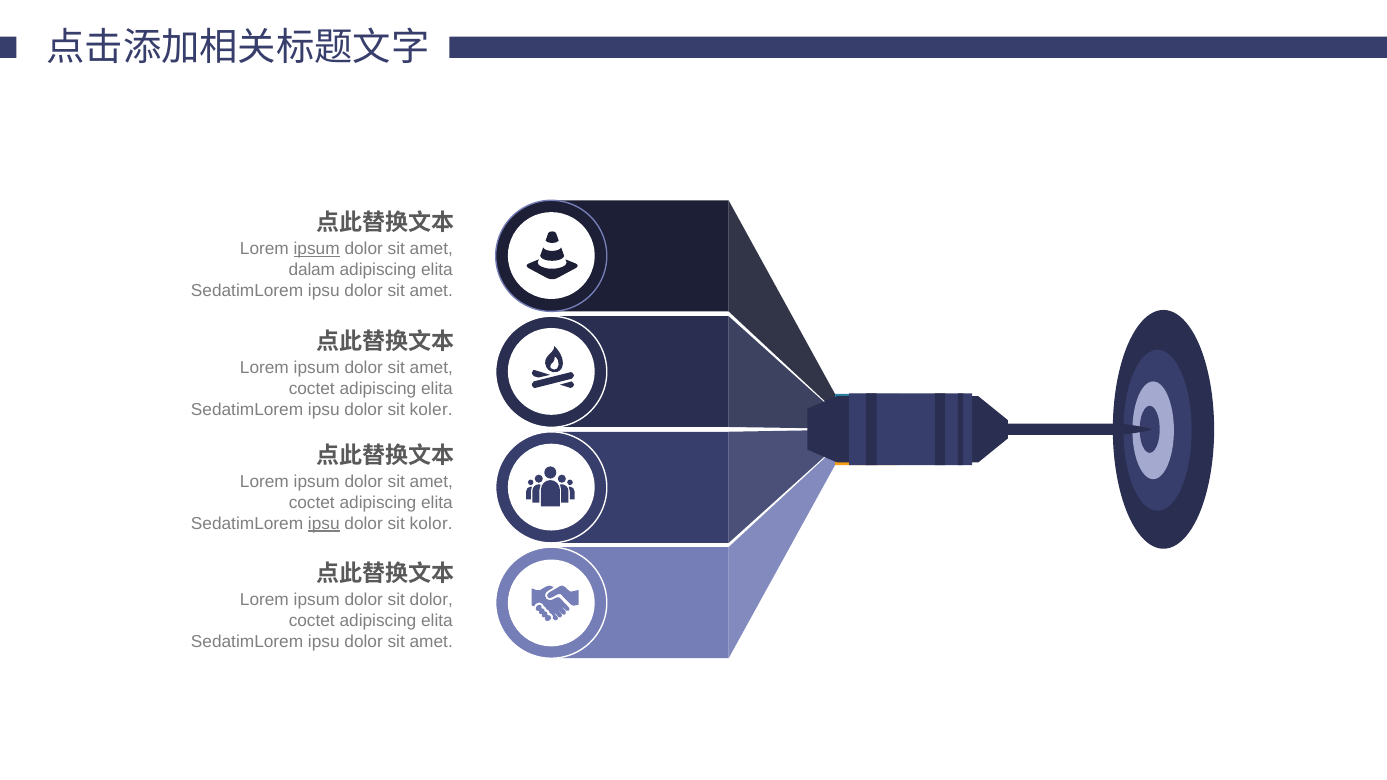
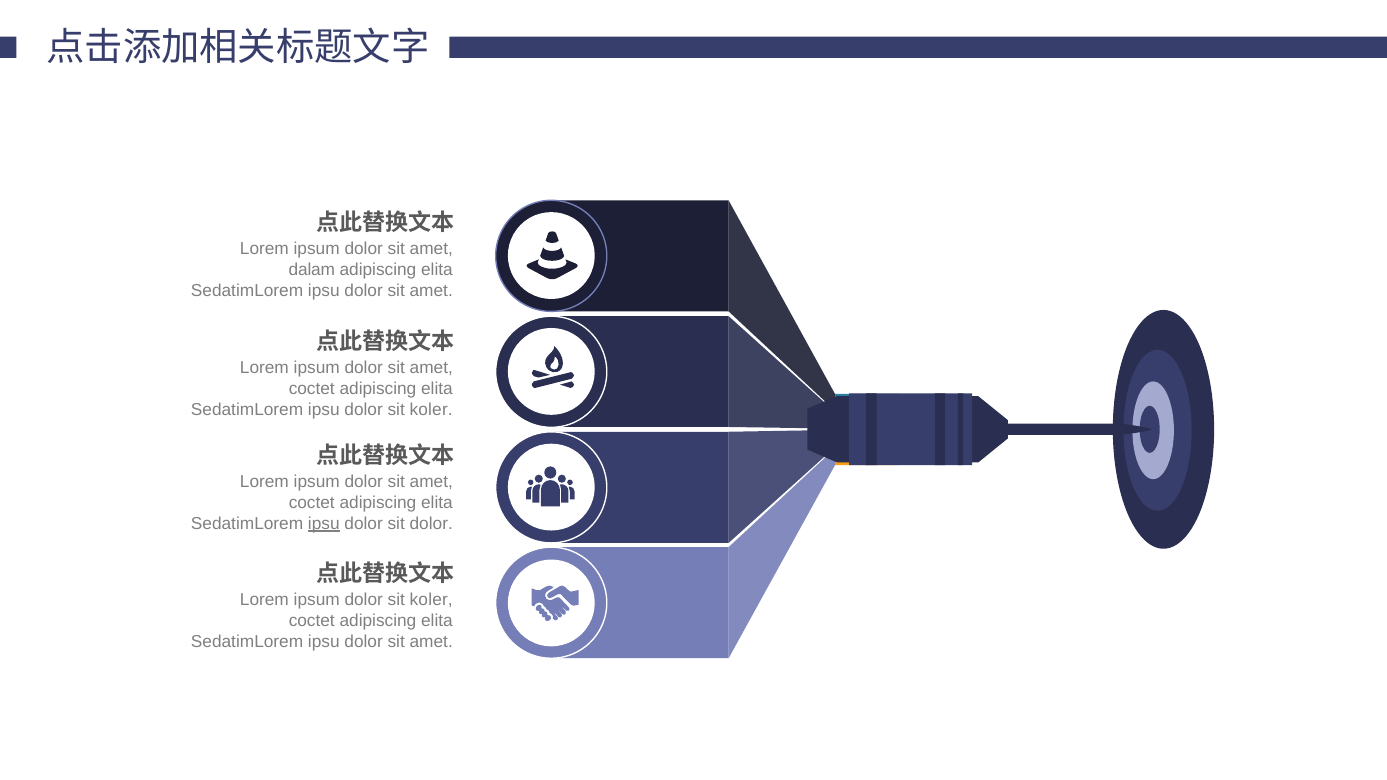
ipsum at (317, 249) underline: present -> none
sit kolor: kolor -> dolor
ipsum dolor sit dolor: dolor -> koler
